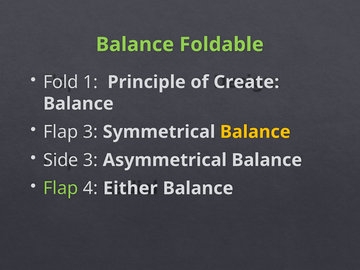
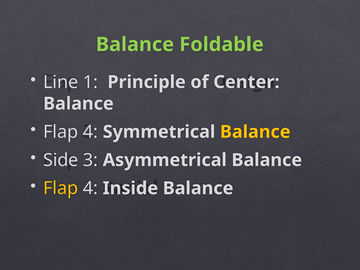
Fold: Fold -> Line
Create: Create -> Center
3 at (90, 132): 3 -> 4
Flap at (61, 188) colour: light green -> yellow
Either: Either -> Inside
